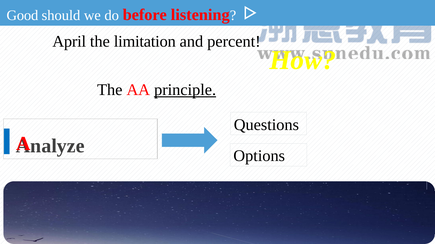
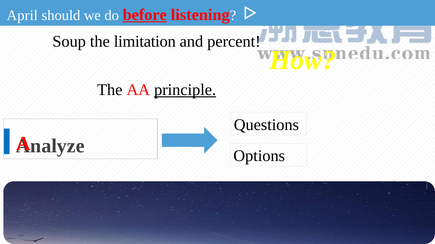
Good: Good -> April
before underline: none -> present
April: April -> Soup
